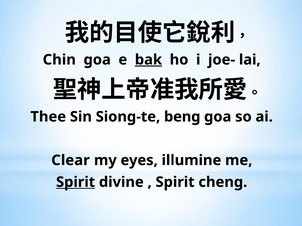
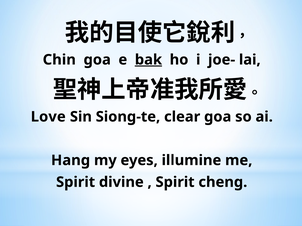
Thee: Thee -> Love
beng: beng -> clear
Clear: Clear -> Hang
Spirit at (76, 182) underline: present -> none
